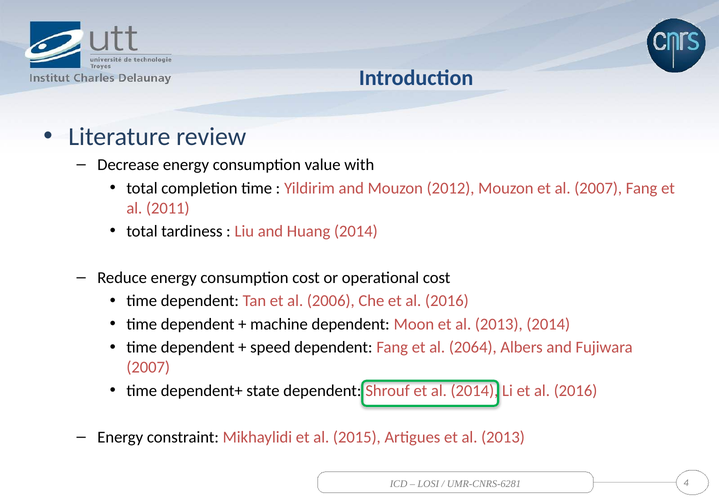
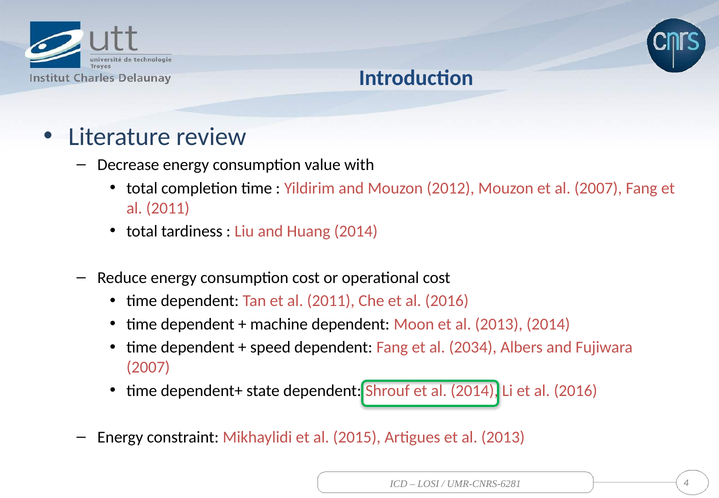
Tan et al 2006: 2006 -> 2011
2064: 2064 -> 2034
